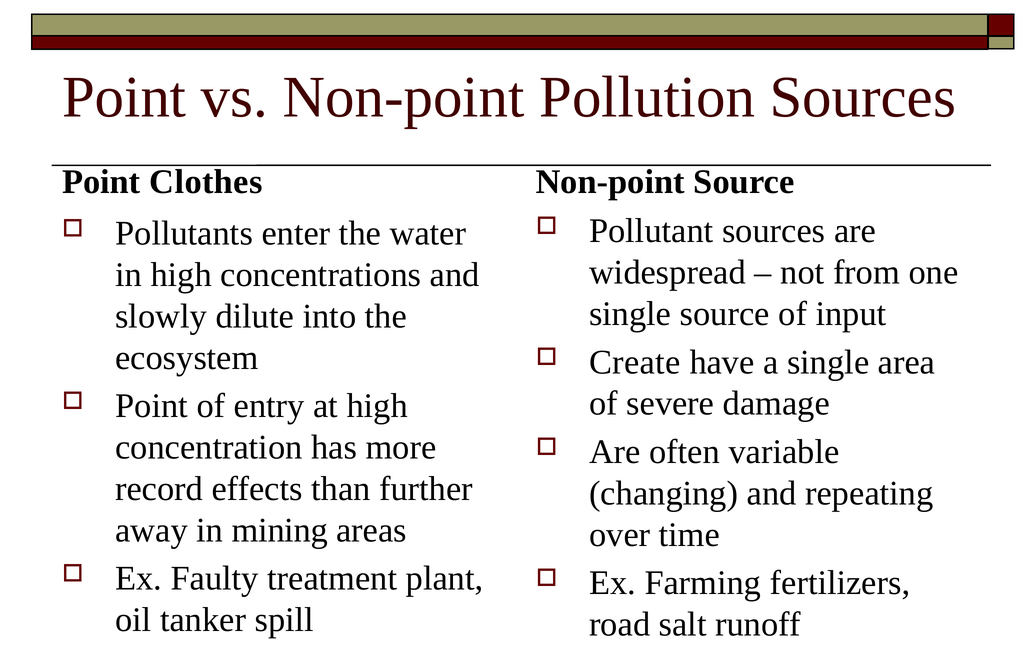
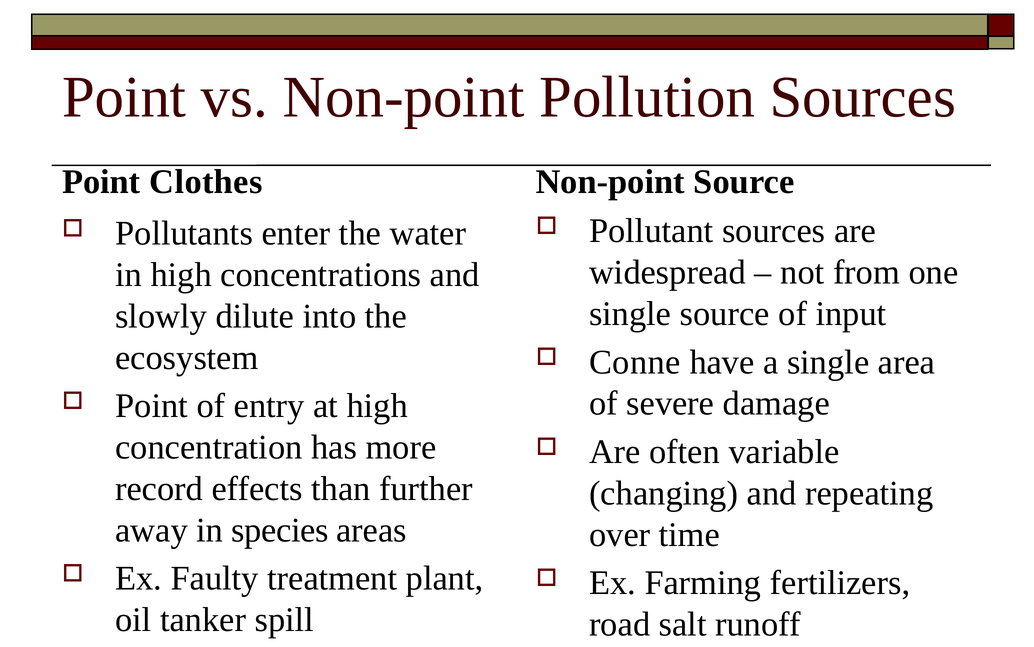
Create: Create -> Conne
mining: mining -> species
